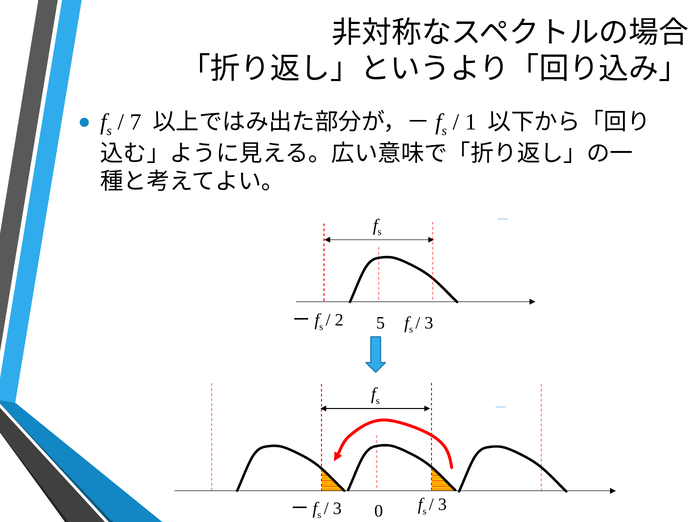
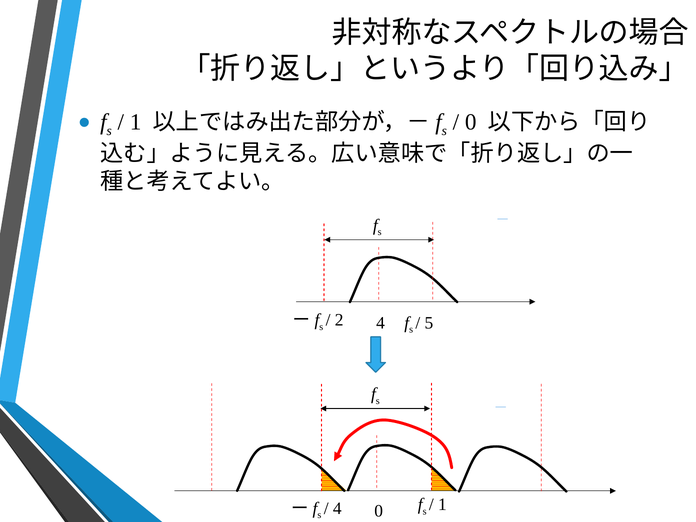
7 at (136, 122): 7 -> 1
1 at (471, 122): 1 -> 0
2 5: 5 -> 4
3 at (429, 323): 3 -> 5
3 at (442, 505): 3 -> 1
3 at (337, 508): 3 -> 4
